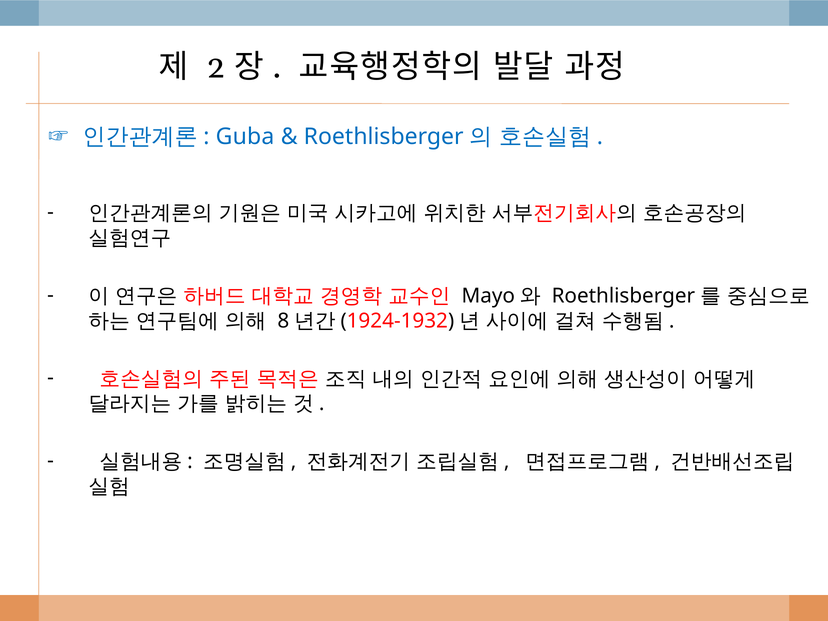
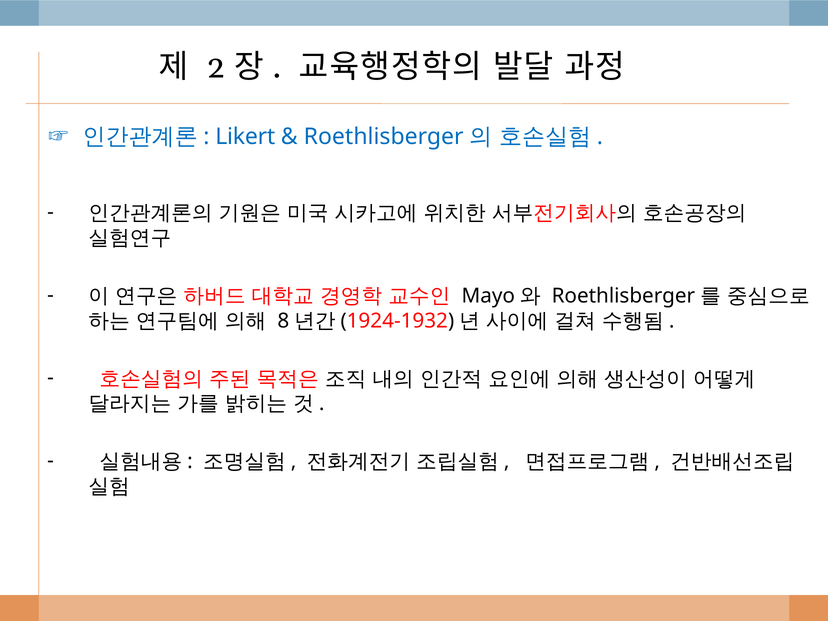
Guba: Guba -> Likert
